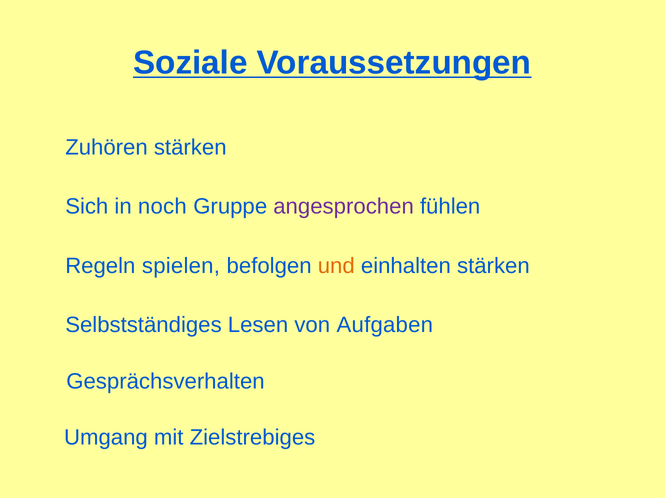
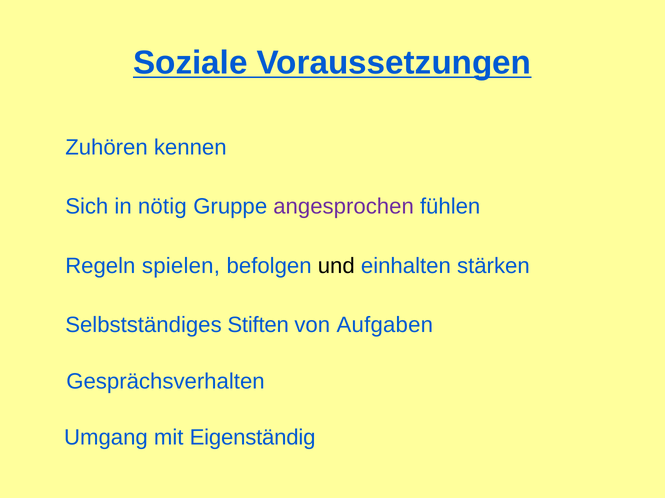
Zuhören stärken: stärken -> kennen
noch: noch -> nötig
und colour: orange -> black
Lesen: Lesen -> Stiften
Zielstrebiges: Zielstrebiges -> Eigenständig
